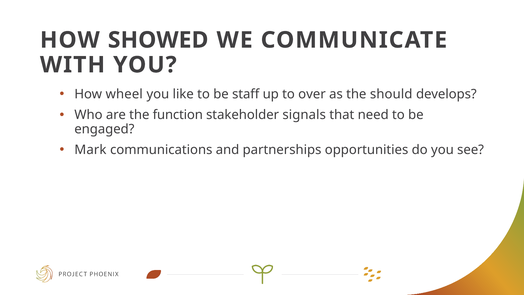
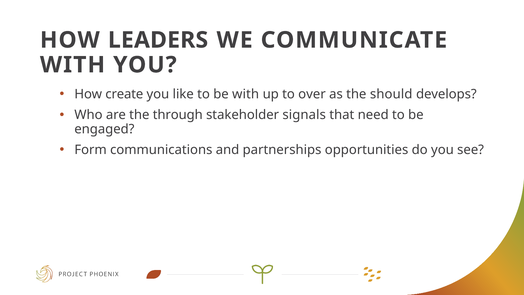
SHOWED: SHOWED -> LEADERS
wheel: wheel -> create
be staff: staff -> with
function: function -> through
Mark: Mark -> Form
